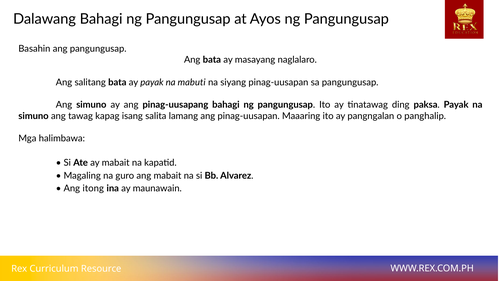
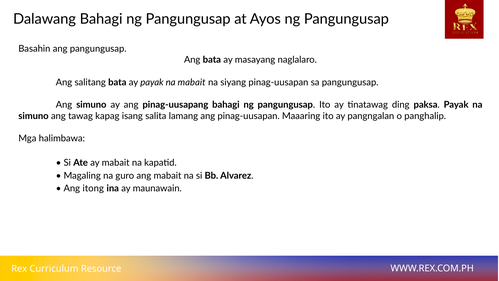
na mabuti: mabuti -> mabait
